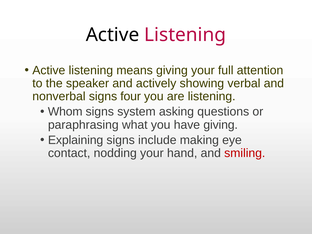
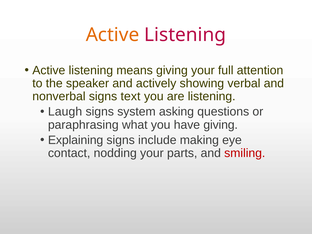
Active at (113, 35) colour: black -> orange
four: four -> text
Whom: Whom -> Laugh
hand: hand -> parts
